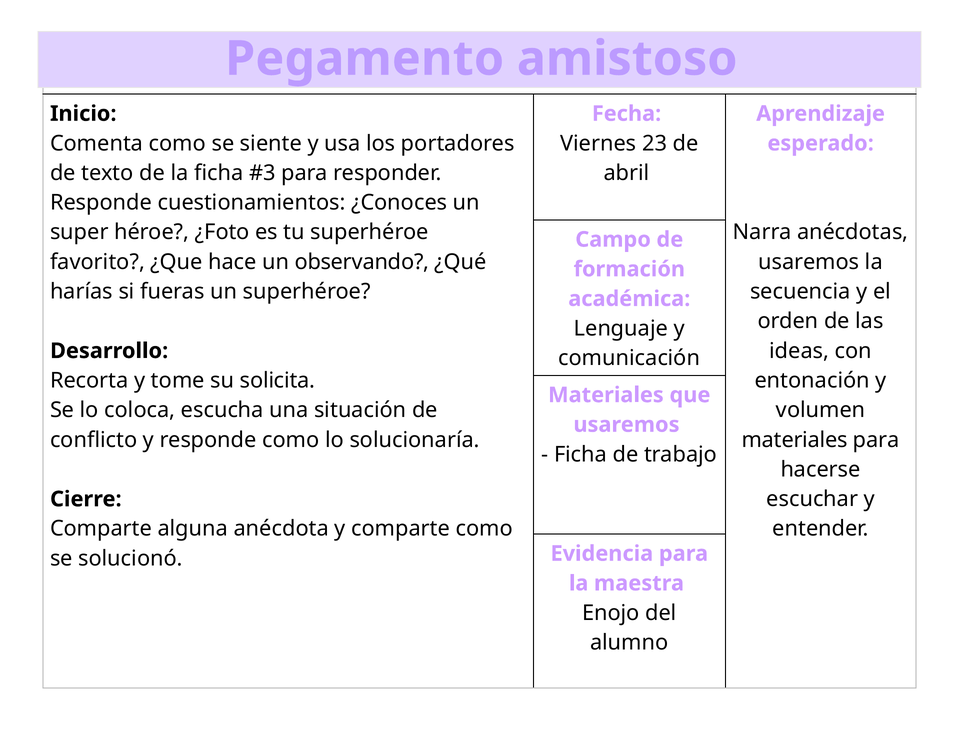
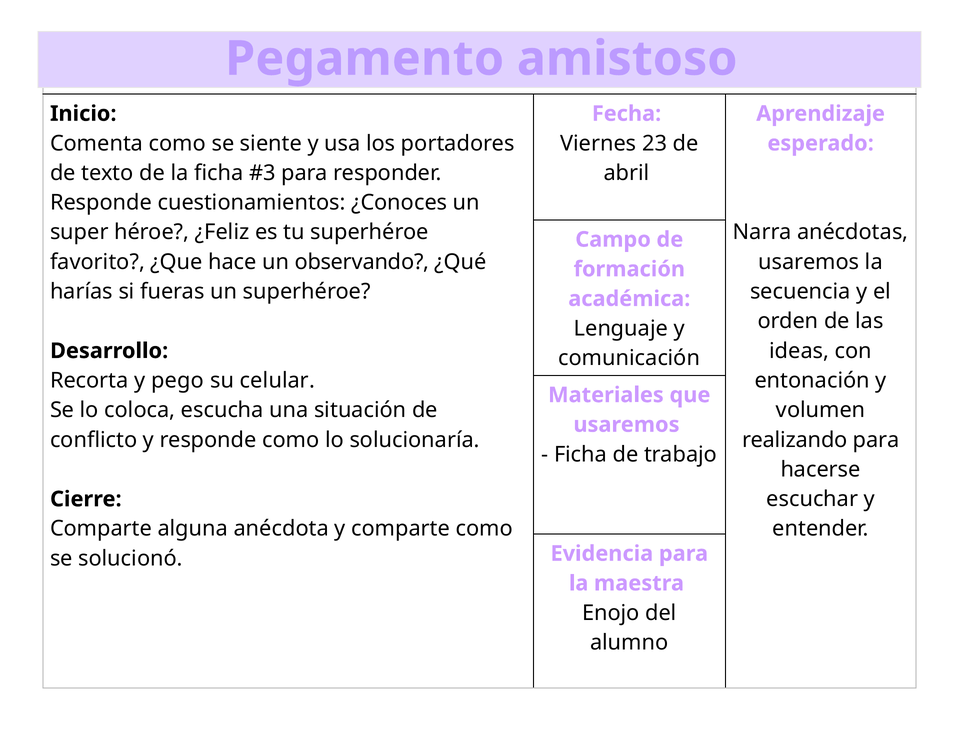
¿Foto: ¿Foto -> ¿Feliz
tome: tome -> pego
solicita: solicita -> celular
materiales at (795, 440): materiales -> realizando
